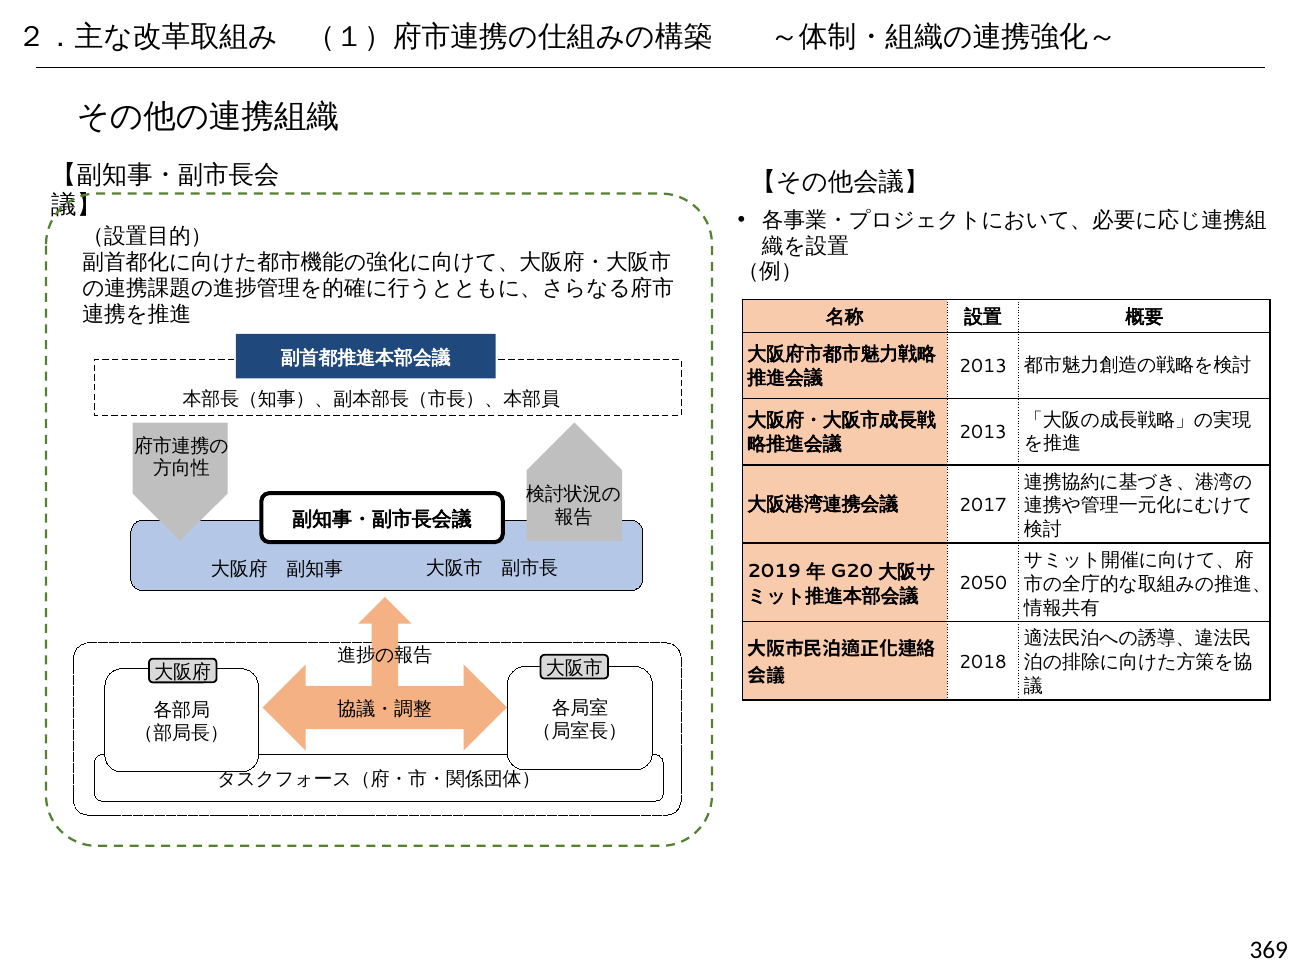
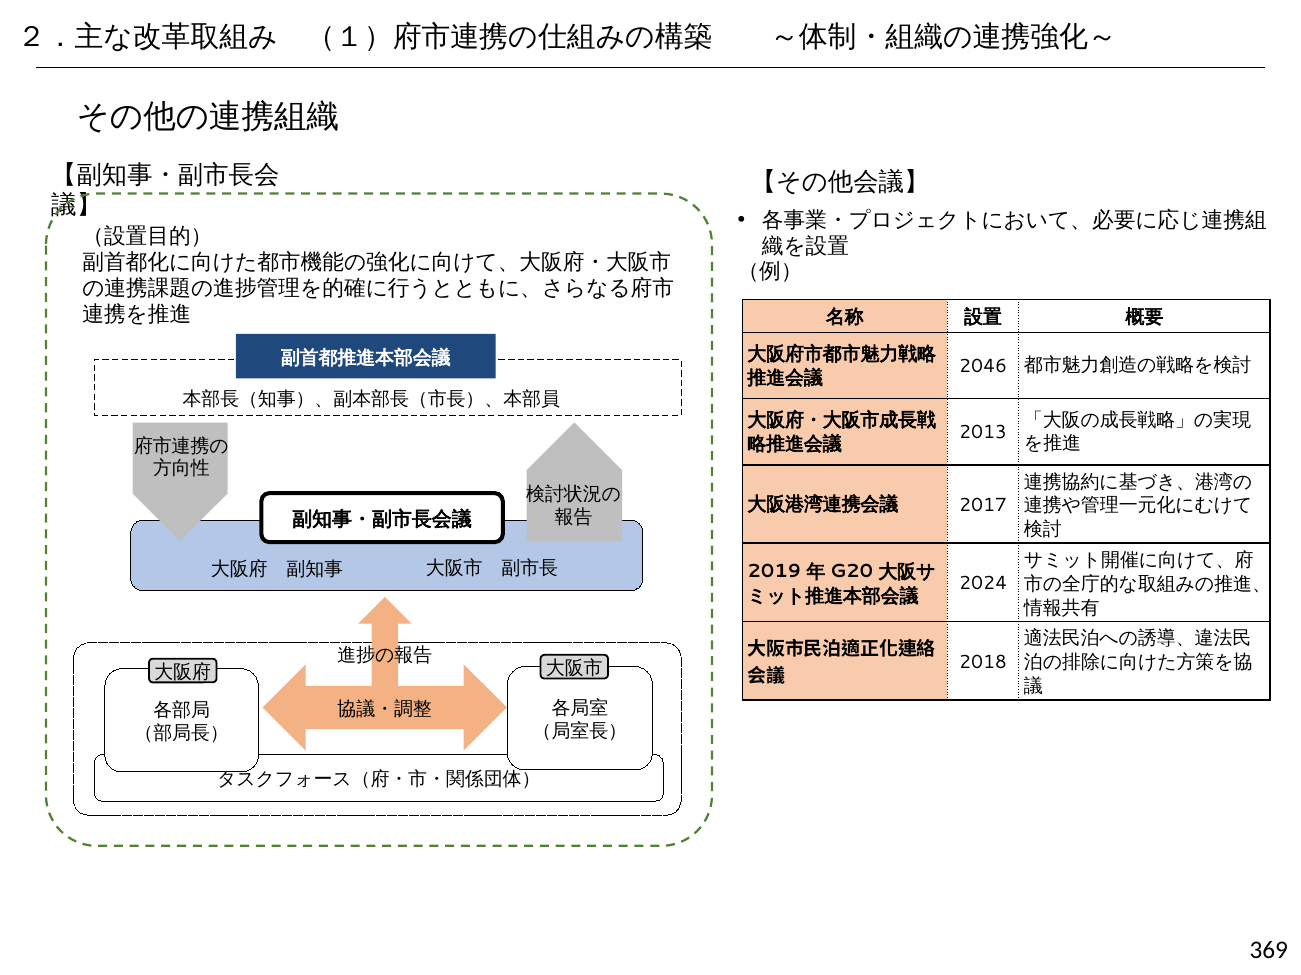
2013 at (983, 367): 2013 -> 2046
2050: 2050 -> 2024
